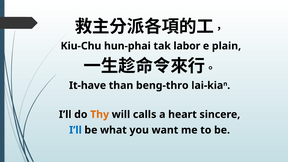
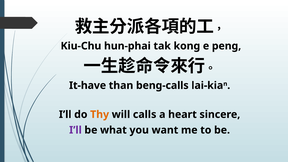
labor: labor -> kong
plain: plain -> peng
beng-thro: beng-thro -> beng-calls
I’ll at (75, 130) colour: blue -> purple
